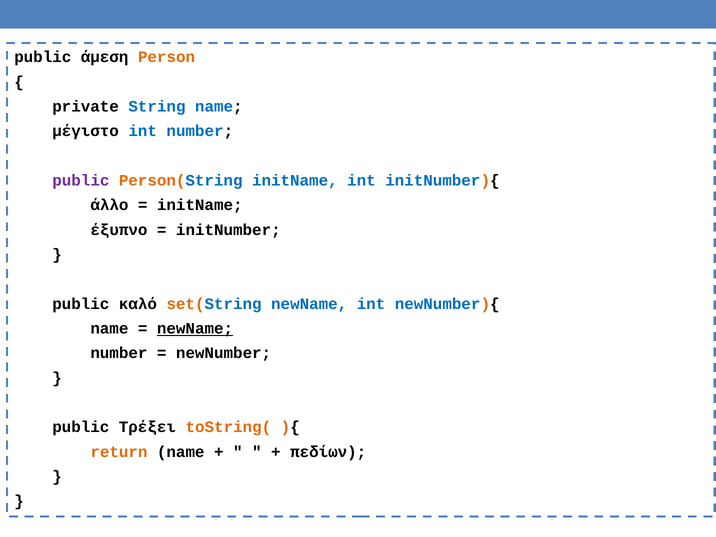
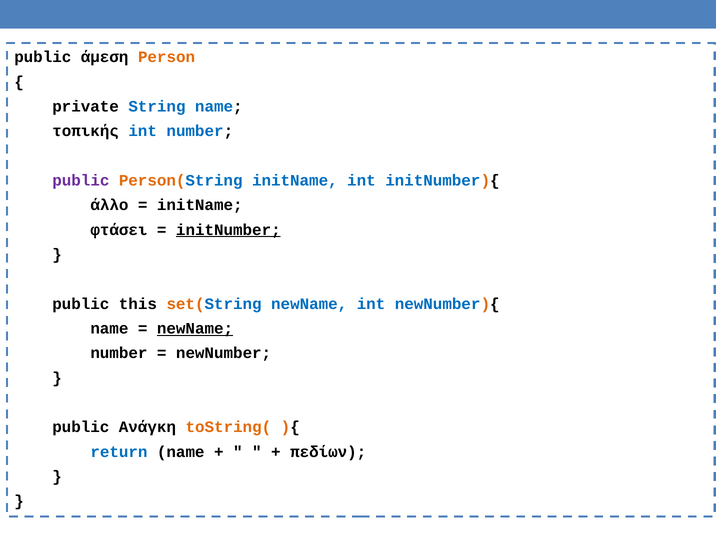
μέγιστο: μέγιστο -> τοπικής
έξυπνο: έξυπνο -> φτάσει
initNumber underline: none -> present
καλό: καλό -> this
Τρέξει: Τρέξει -> Ανάγκη
return colour: orange -> blue
